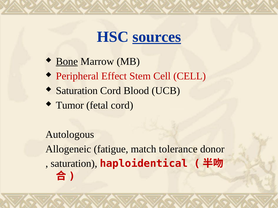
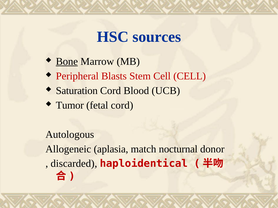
sources underline: present -> none
Effect: Effect -> Blasts
fatigue: fatigue -> aplasia
tolerance: tolerance -> nocturnal
saturation at (74, 164): saturation -> discarded
